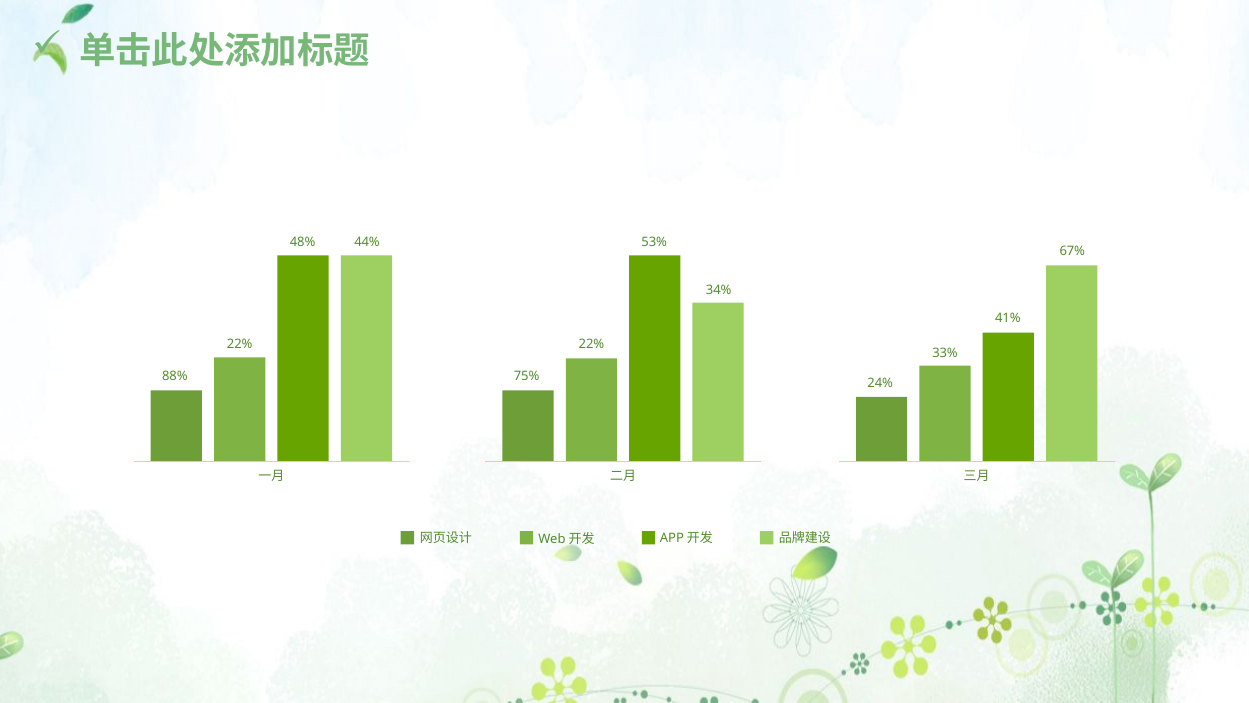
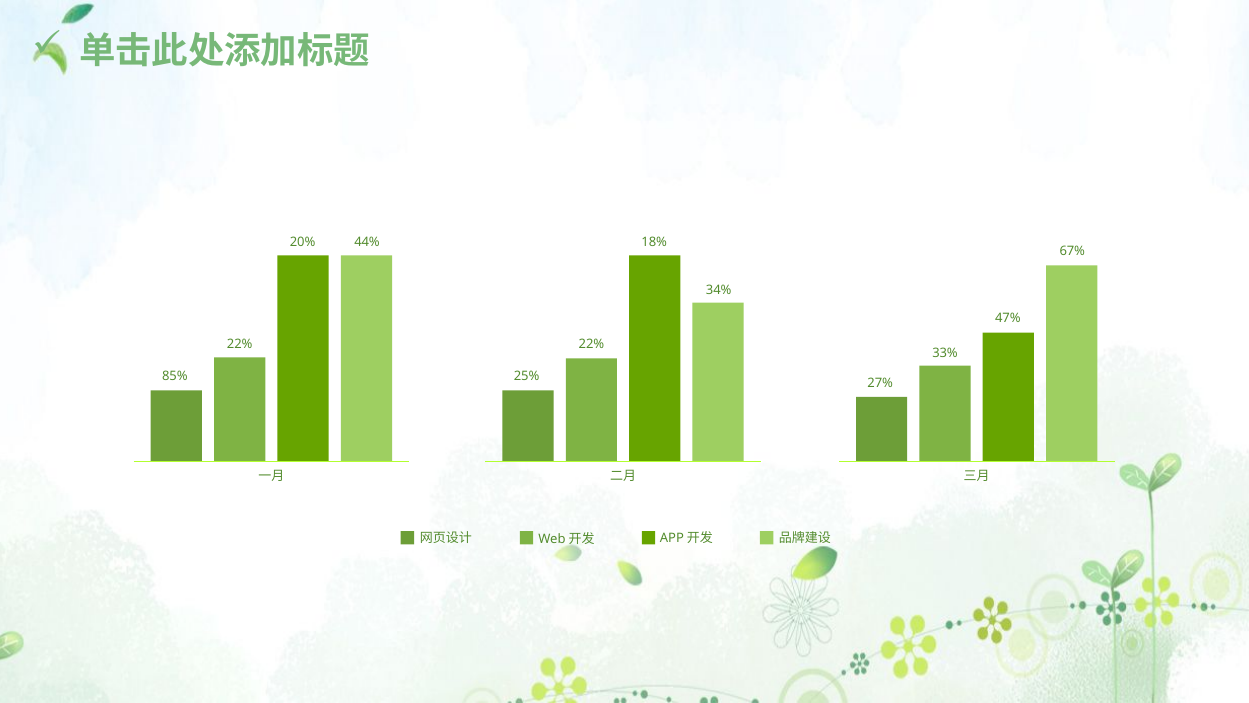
48%: 48% -> 20%
53%: 53% -> 18%
41%: 41% -> 47%
88%: 88% -> 85%
75%: 75% -> 25%
24%: 24% -> 27%
